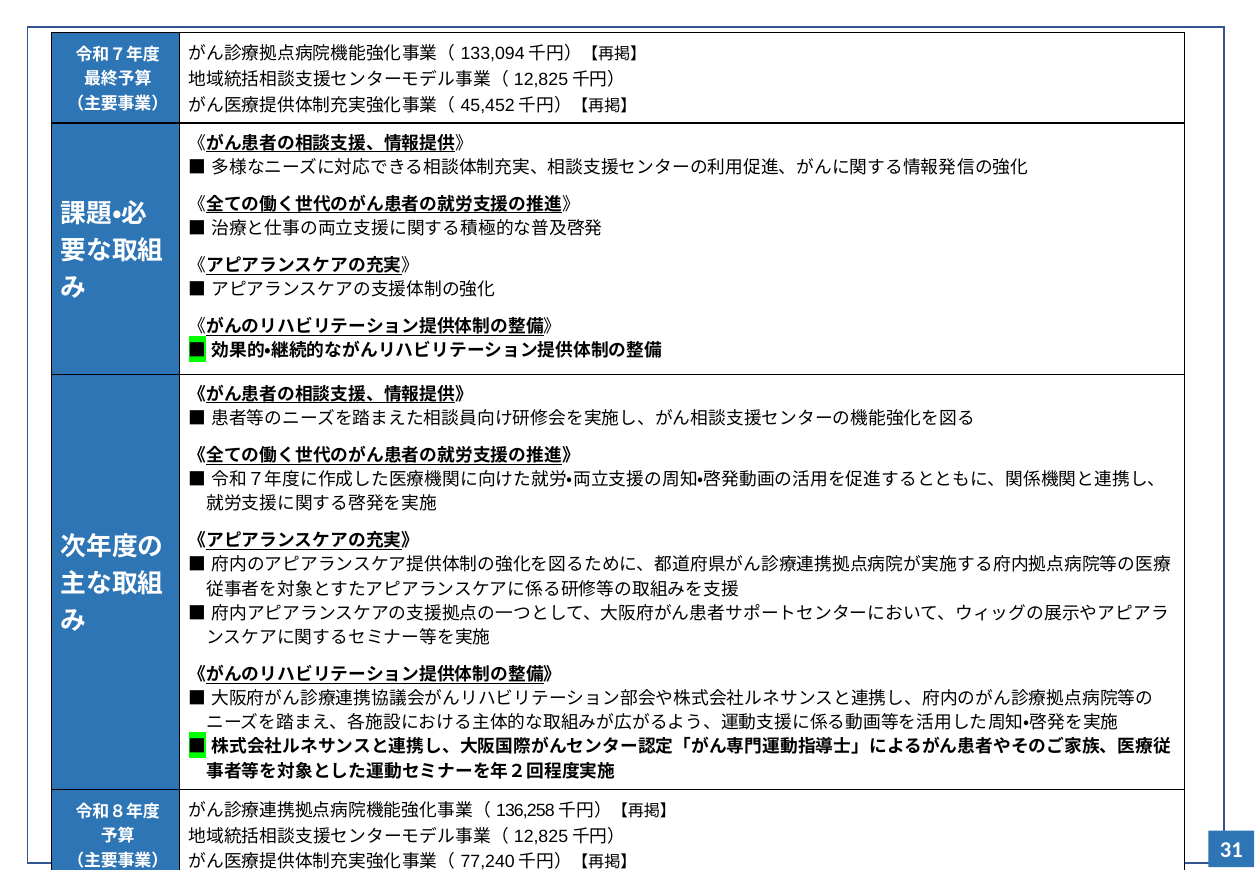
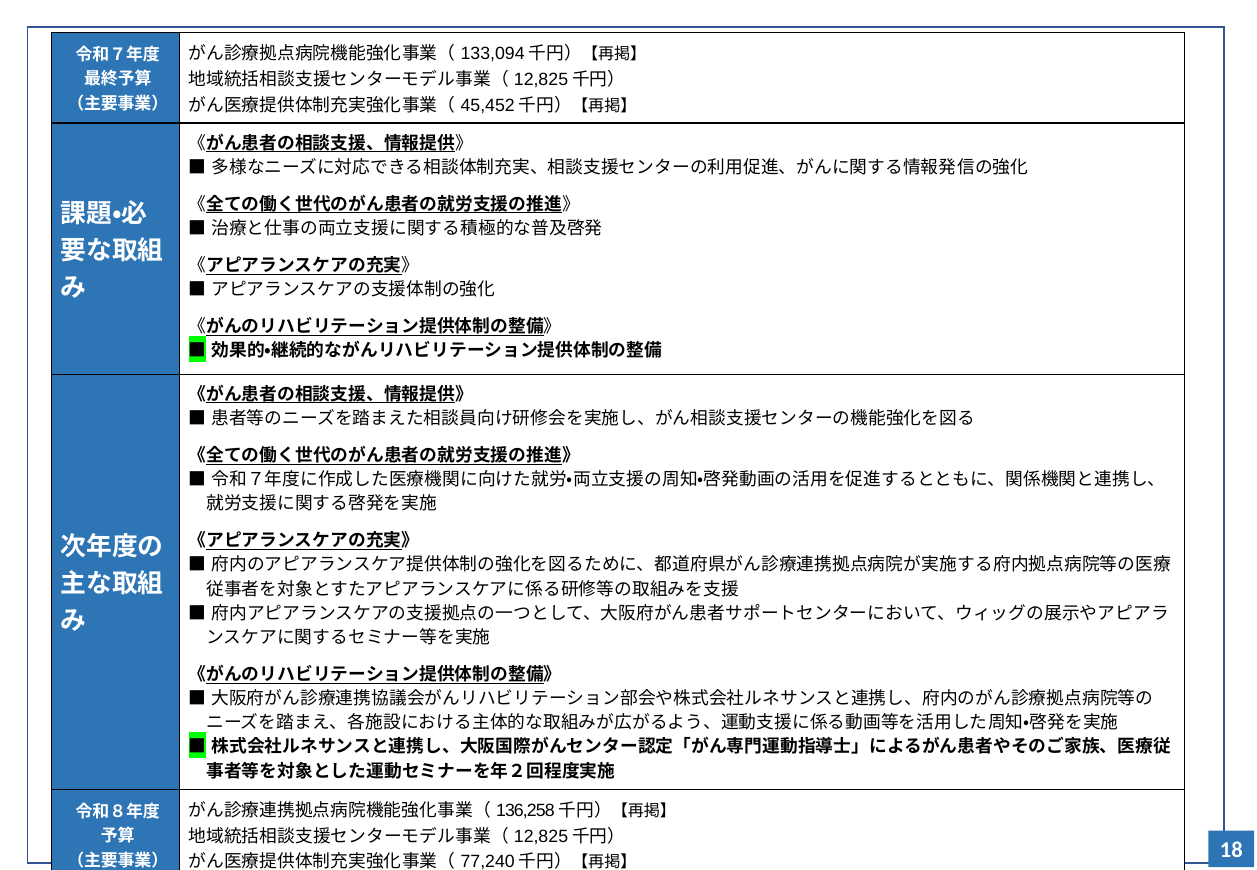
31: 31 -> 18
